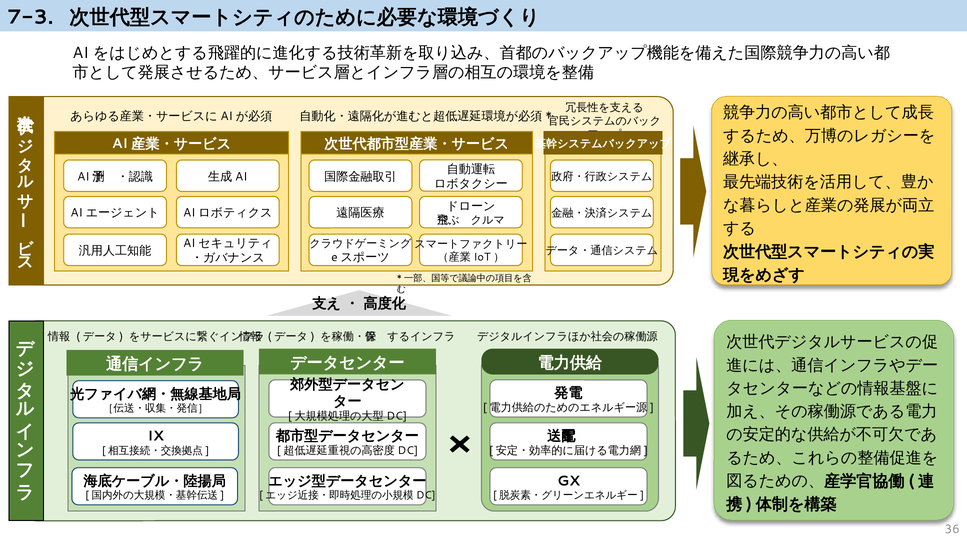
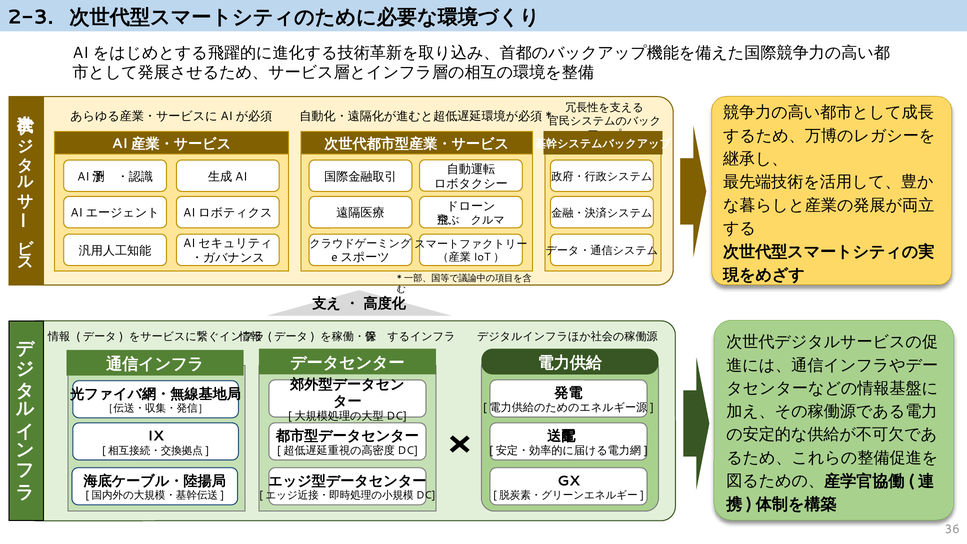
7-3: 7-3 -> 2-3
